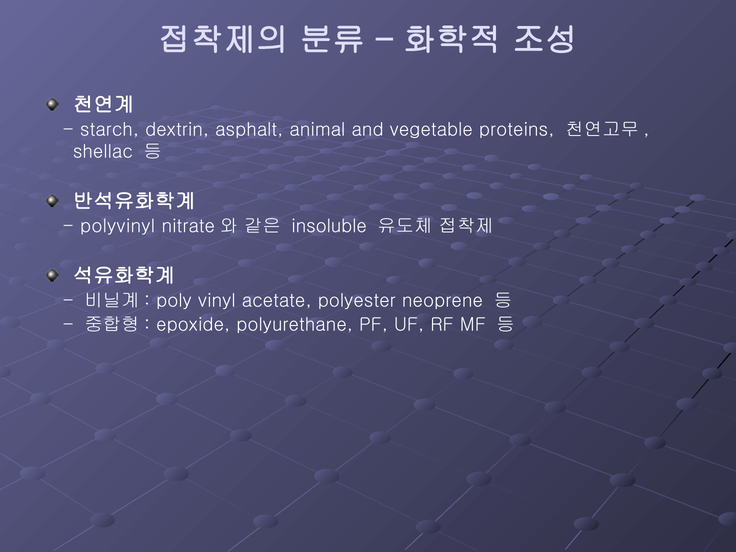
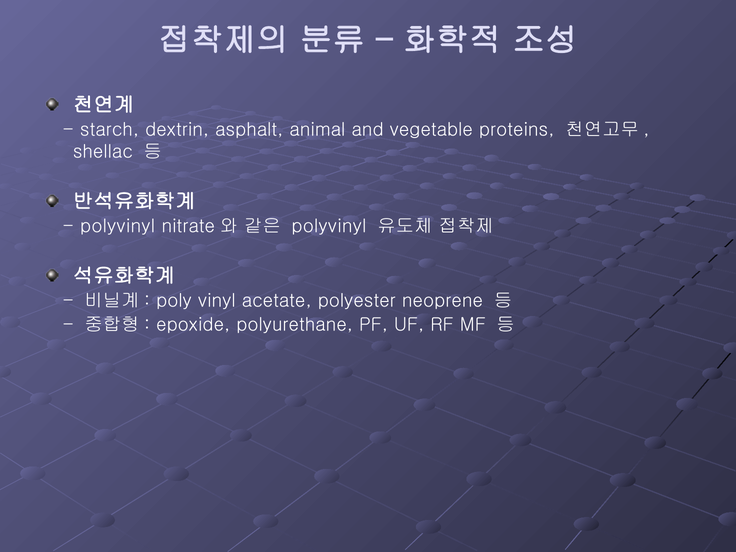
insoluble at (329, 226): insoluble -> polyvinyl
